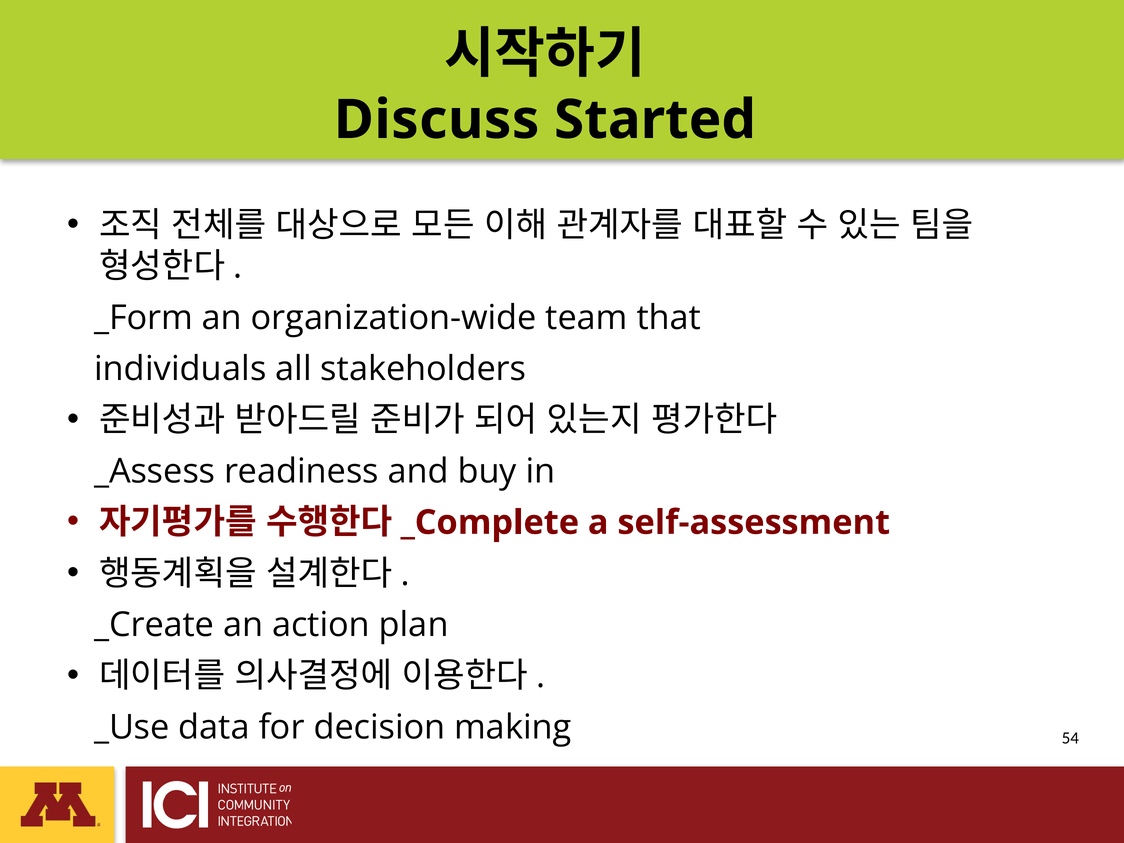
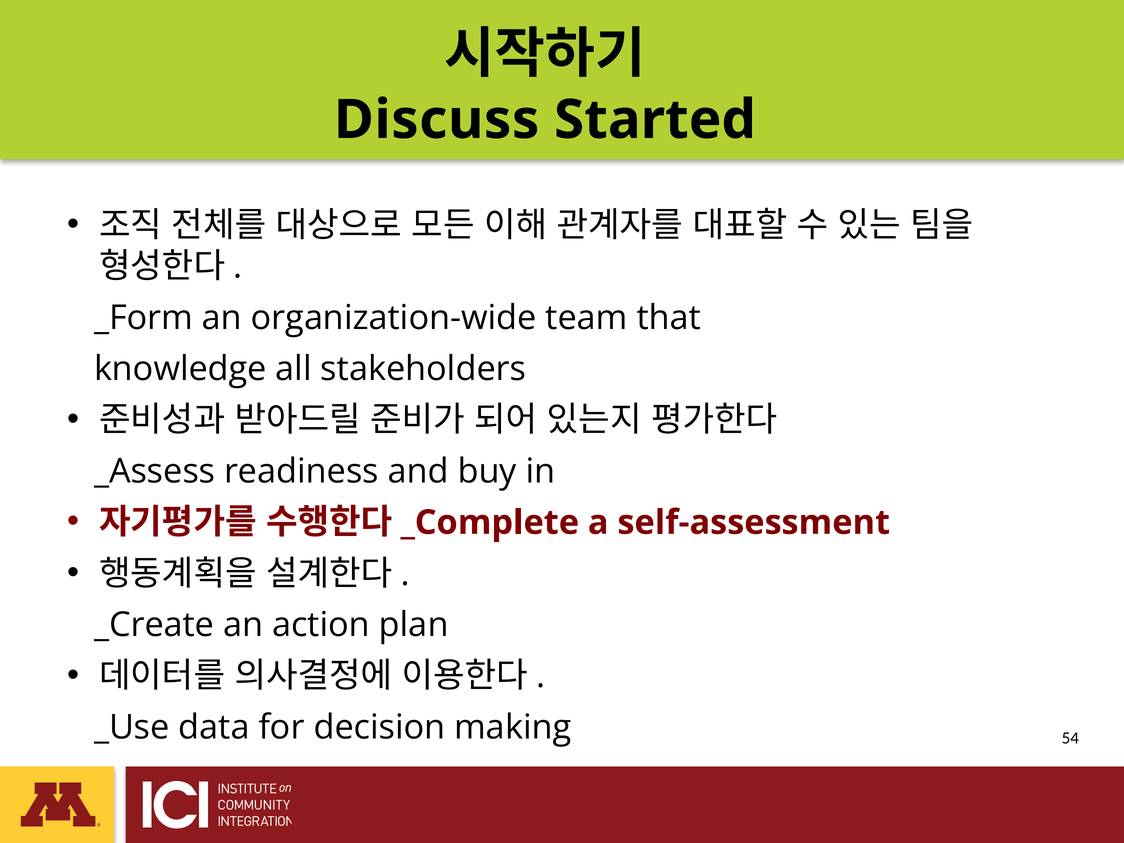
individuals: individuals -> knowledge
